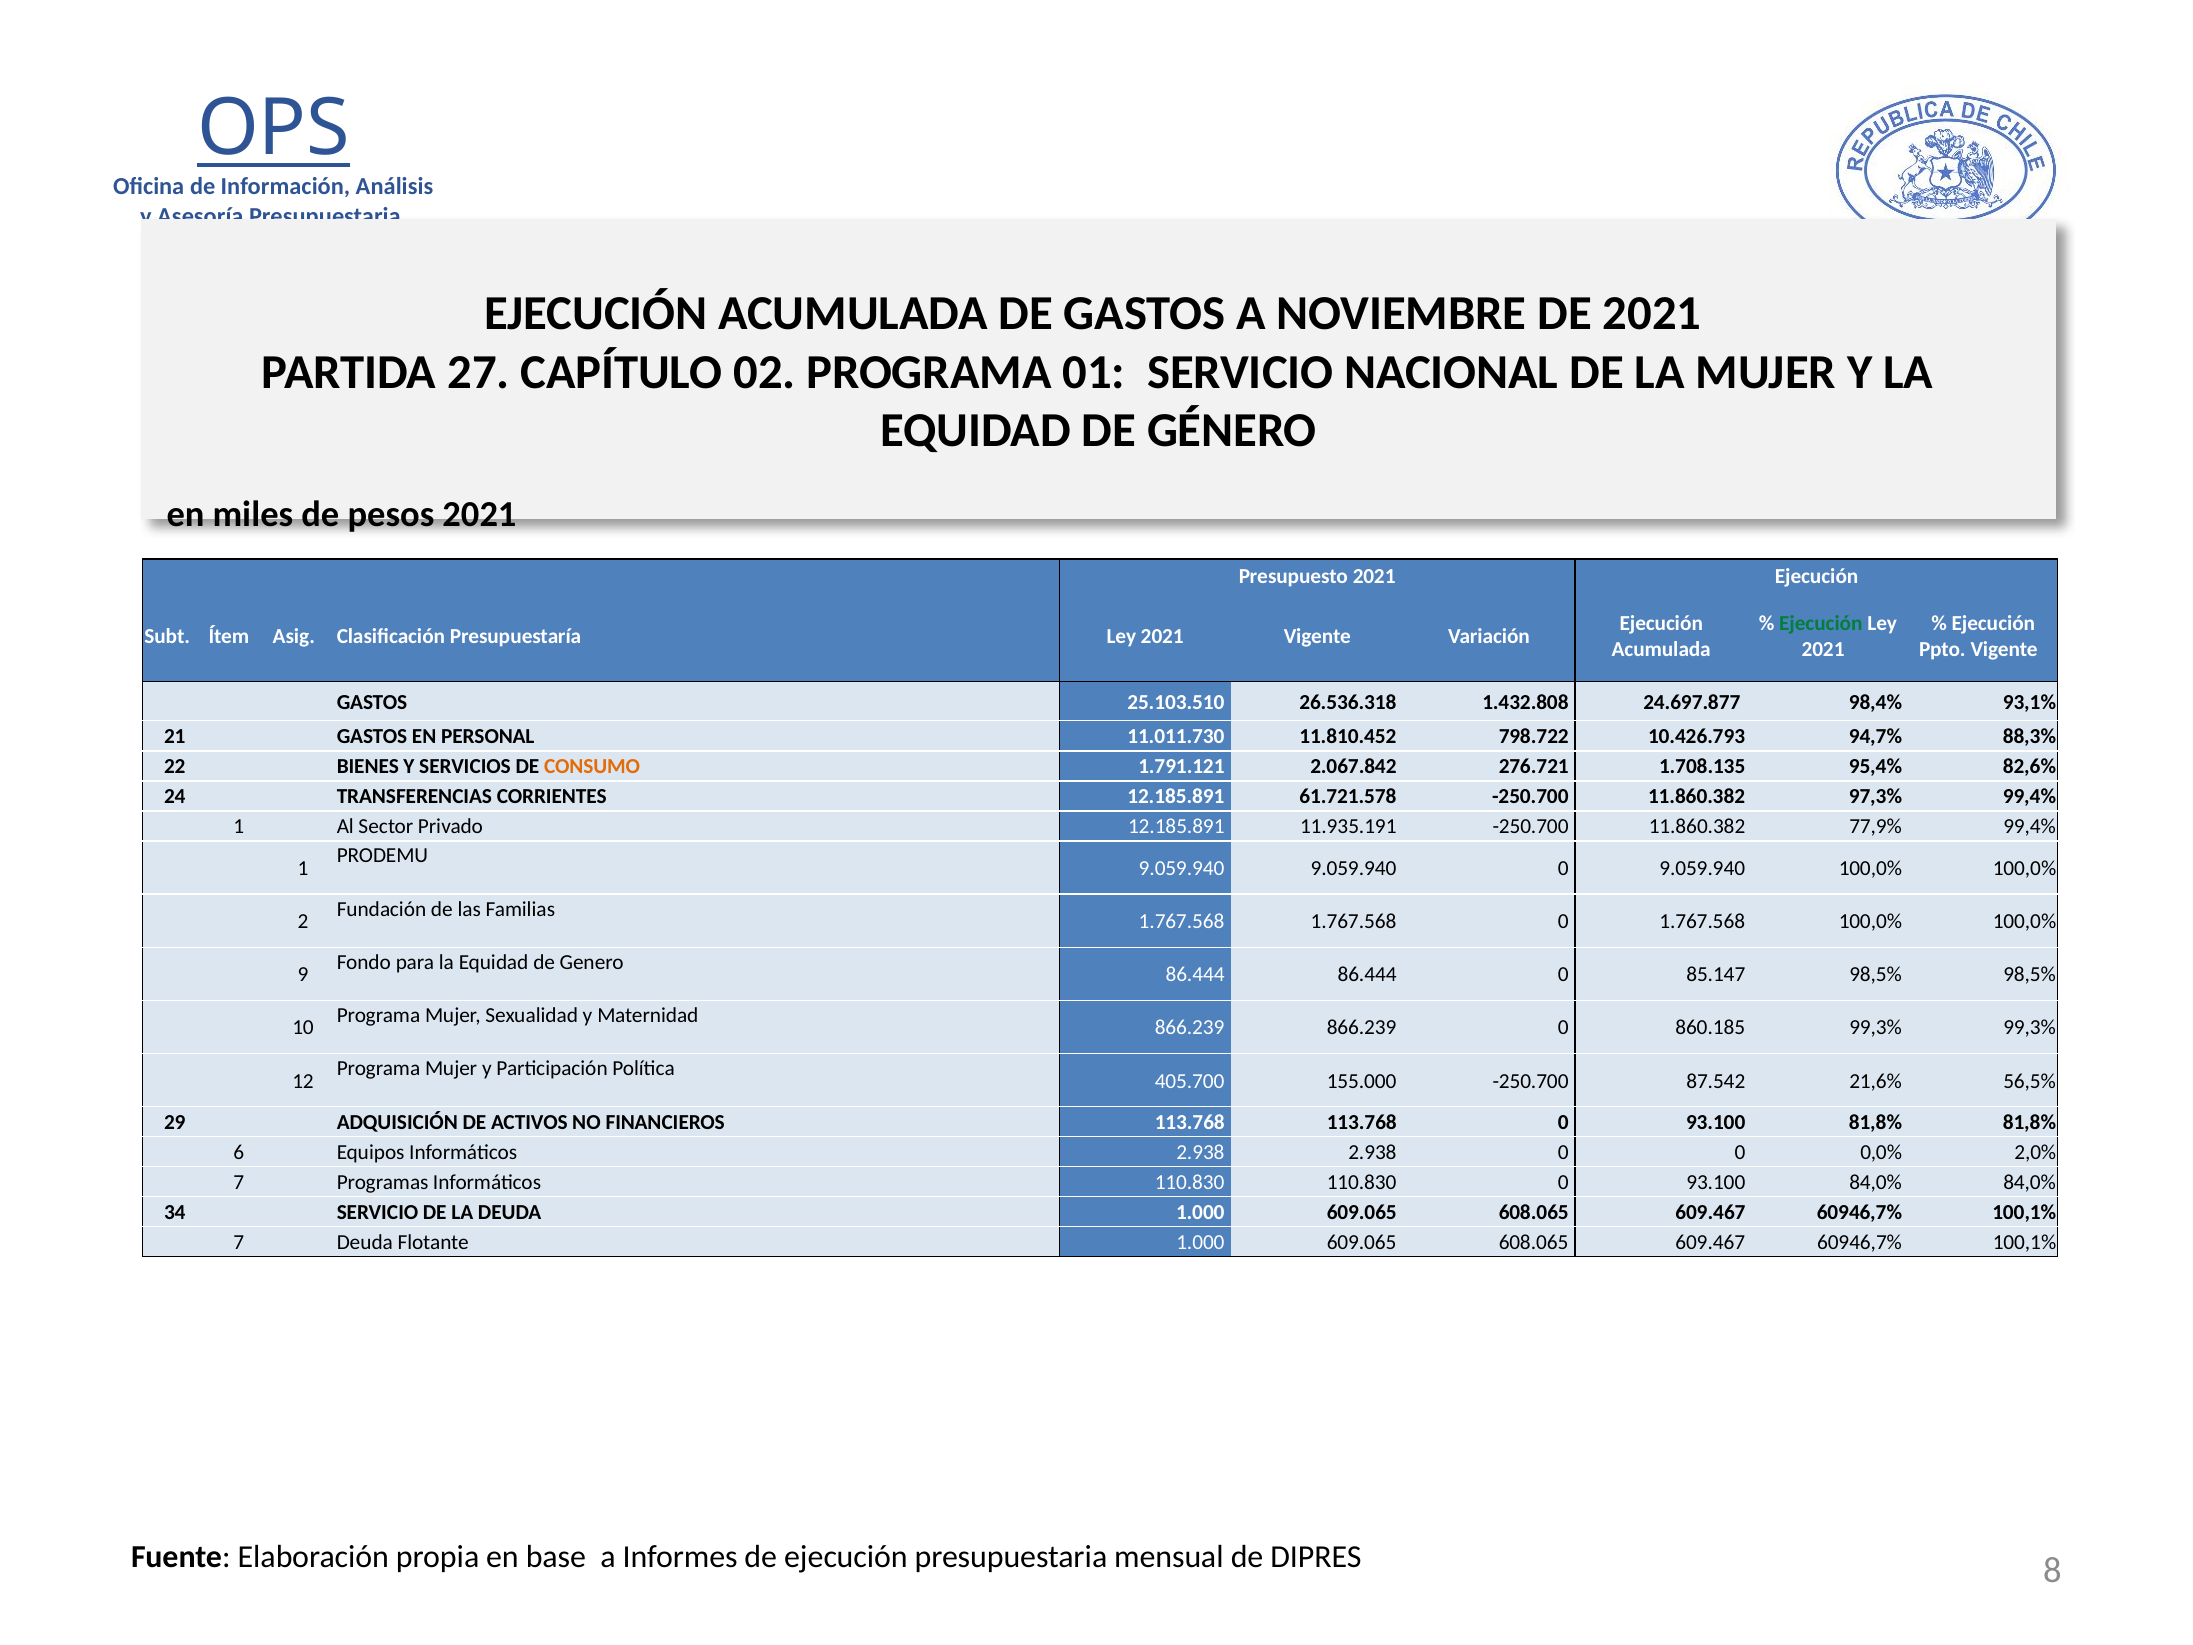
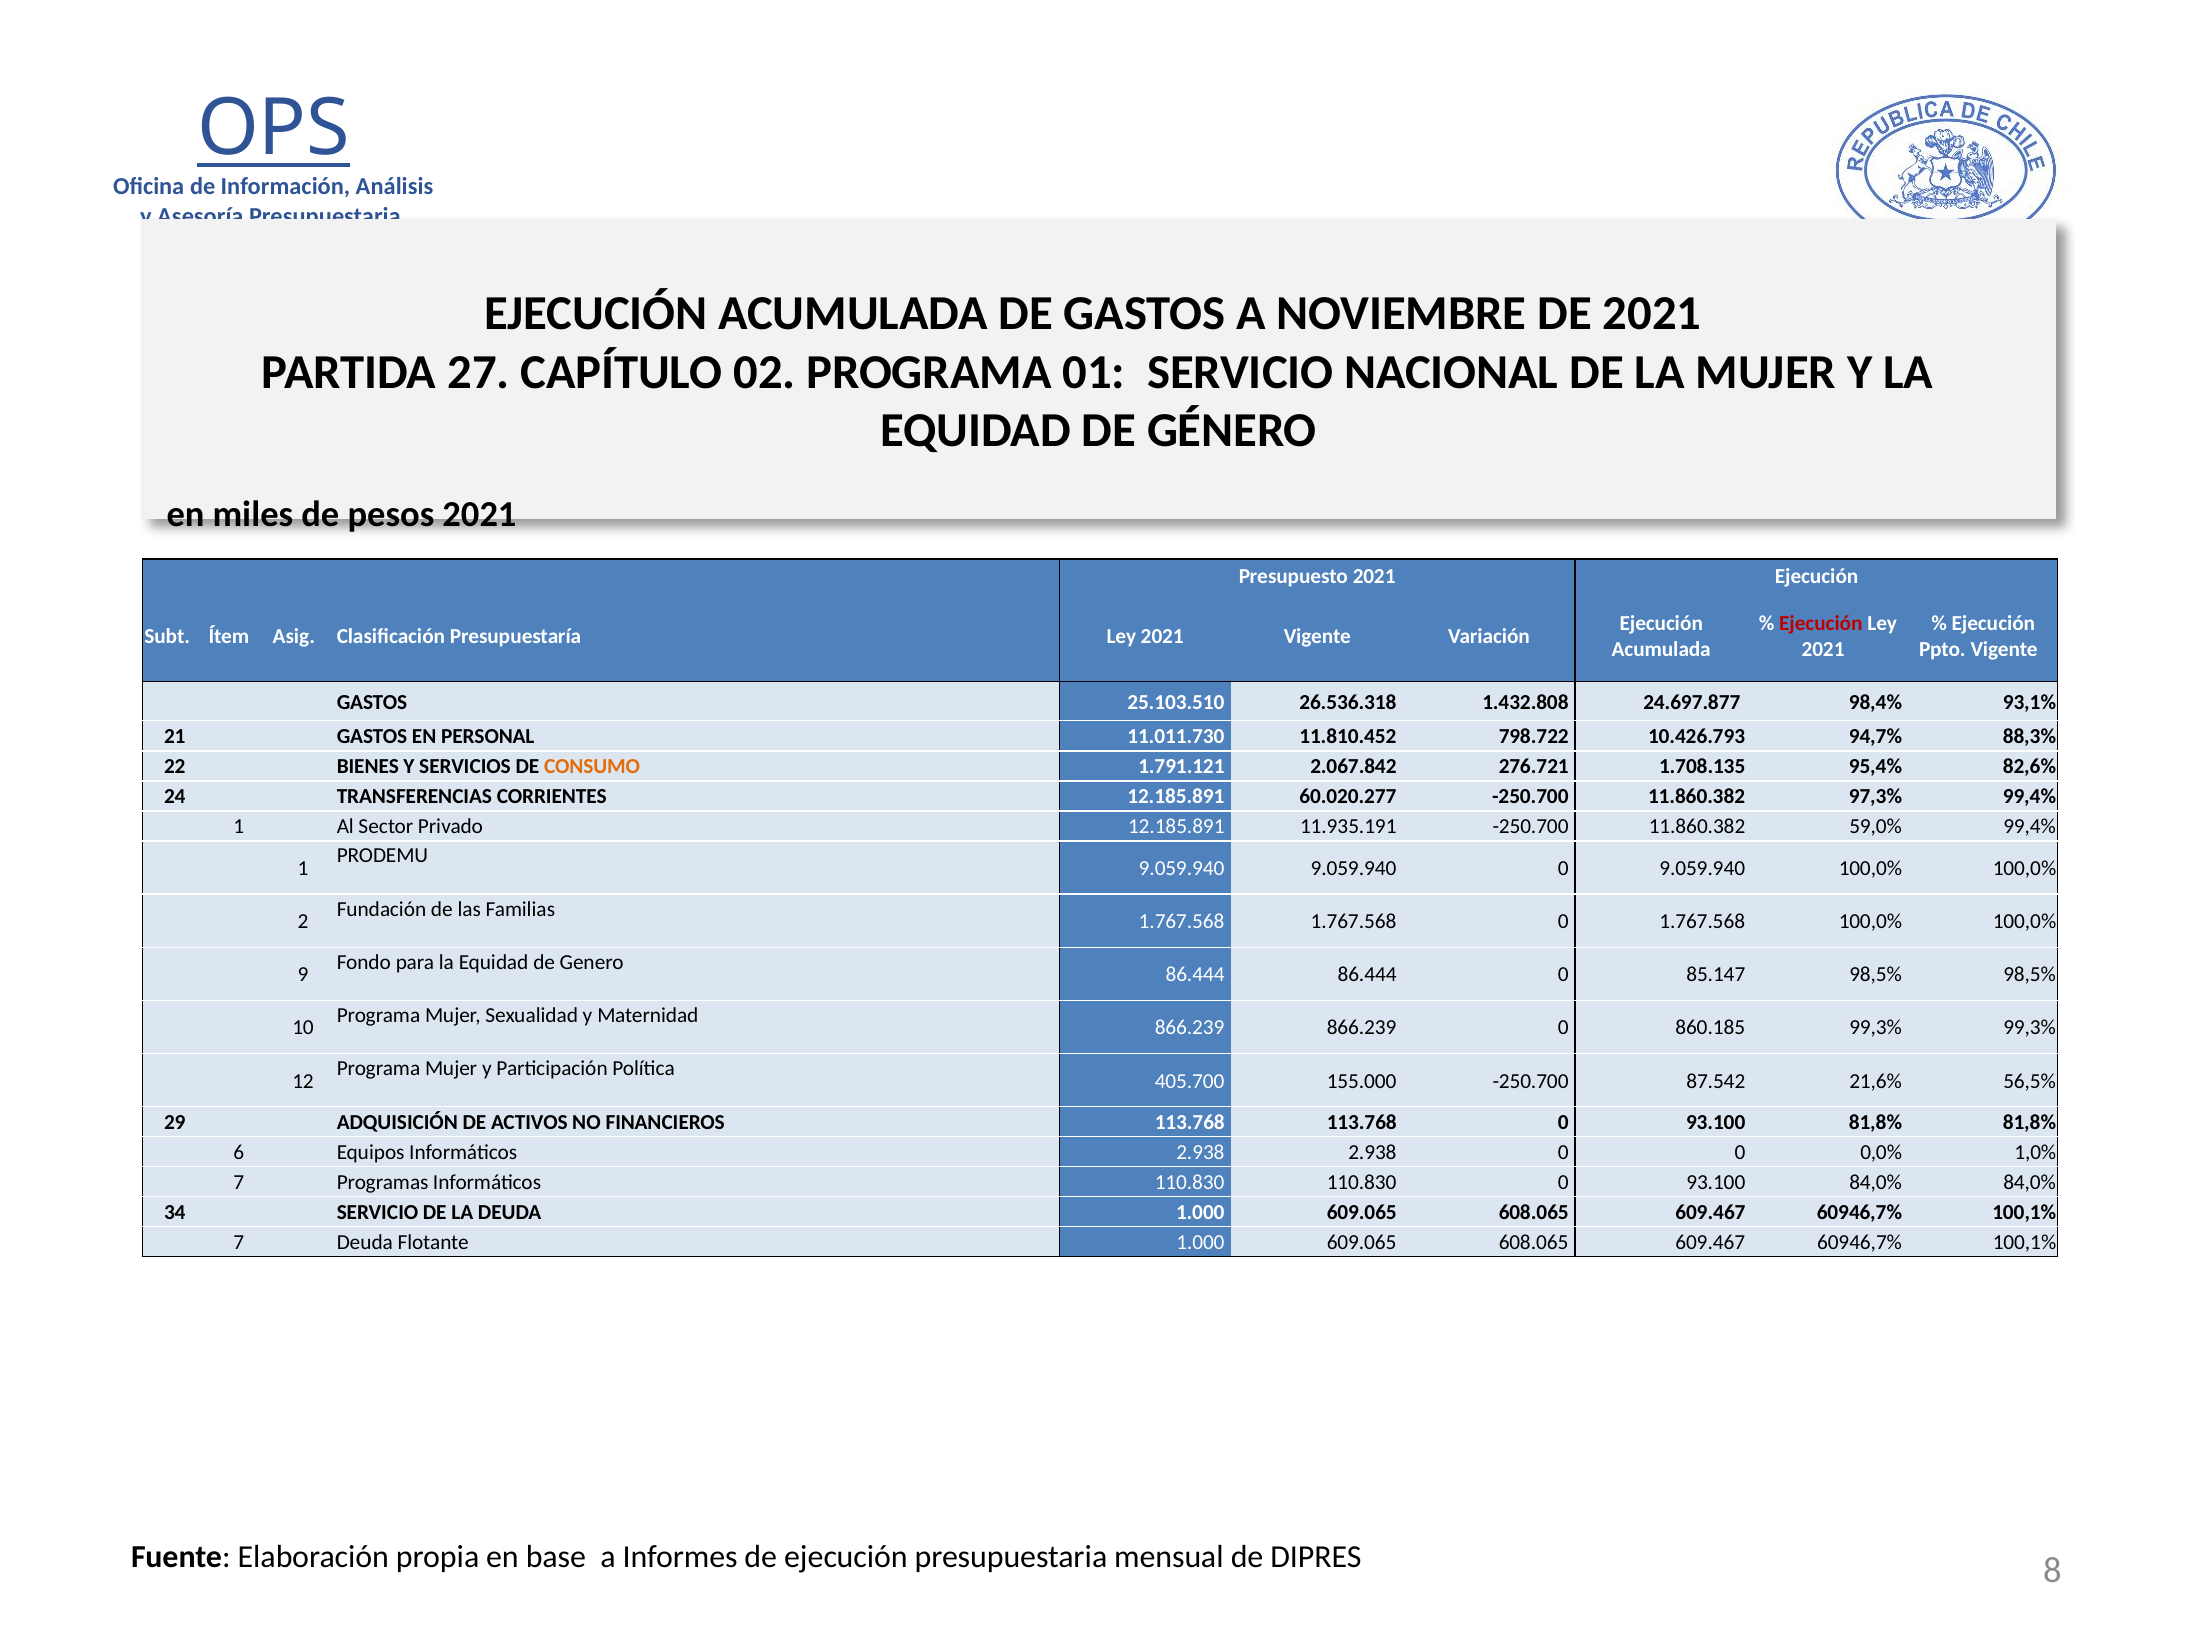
Ejecución at (1821, 623) colour: green -> red
61.721.578: 61.721.578 -> 60.020.277
77,9%: 77,9% -> 59,0%
2,0%: 2,0% -> 1,0%
